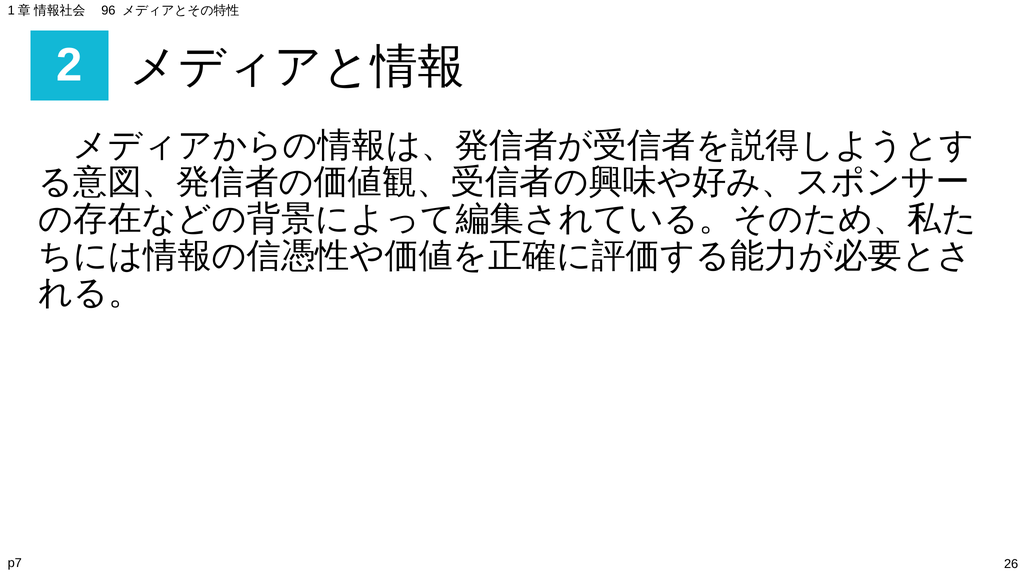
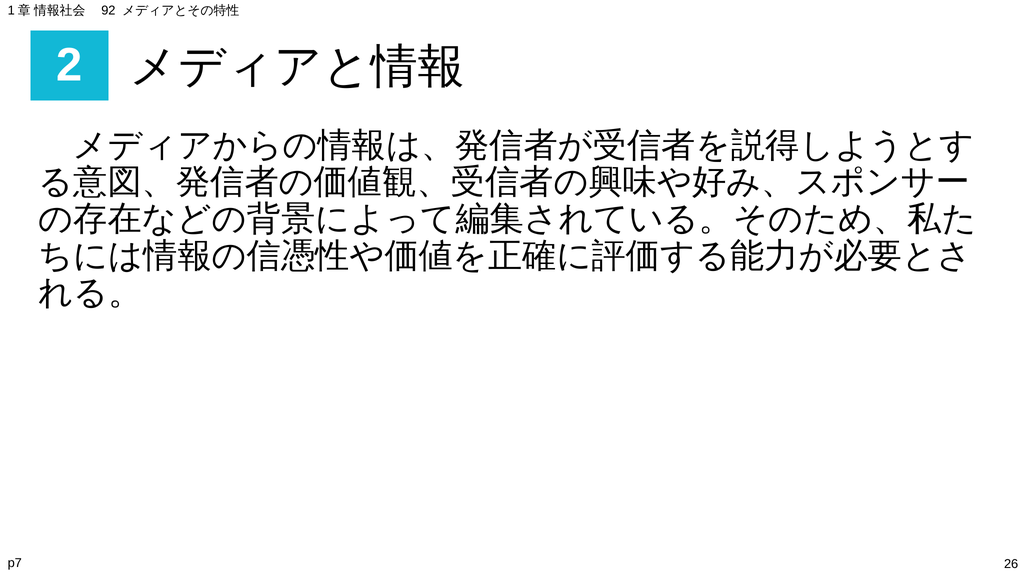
96: 96 -> 92
